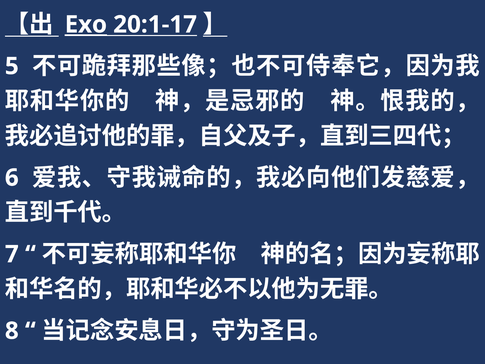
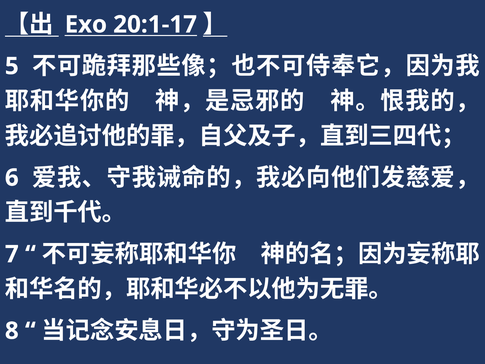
Exo underline: present -> none
